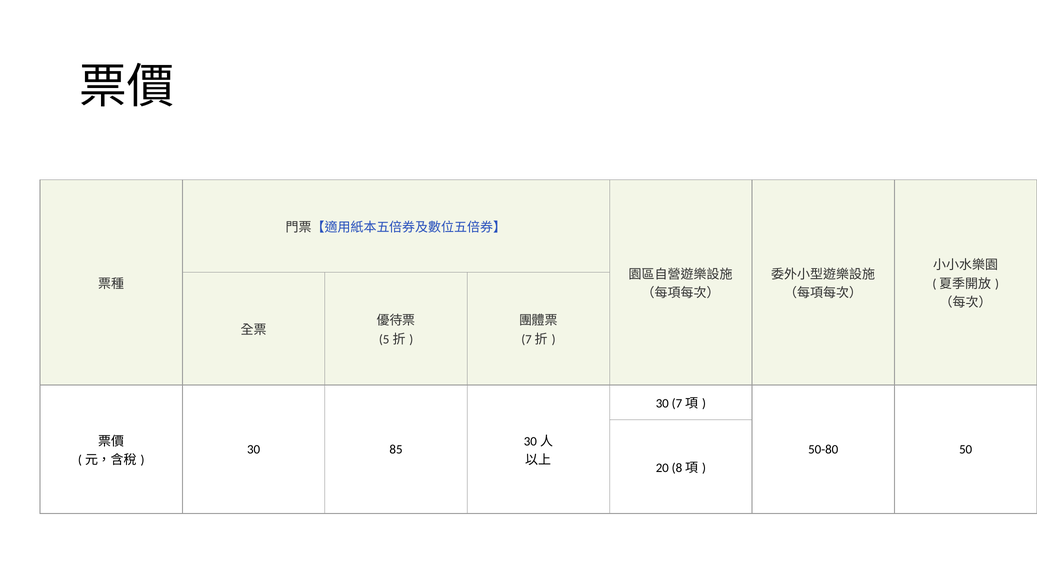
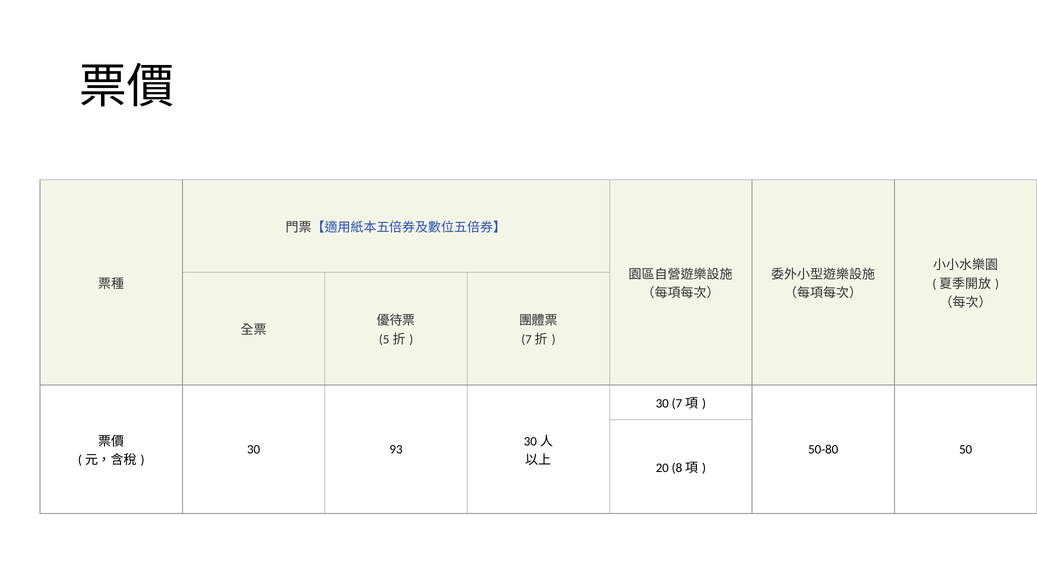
85: 85 -> 93
